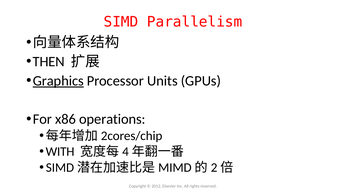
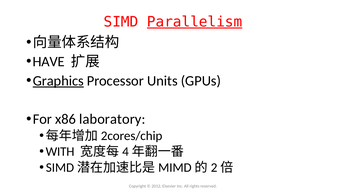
Parallelism underline: none -> present
THEN: THEN -> HAVE
operations: operations -> laboratory
